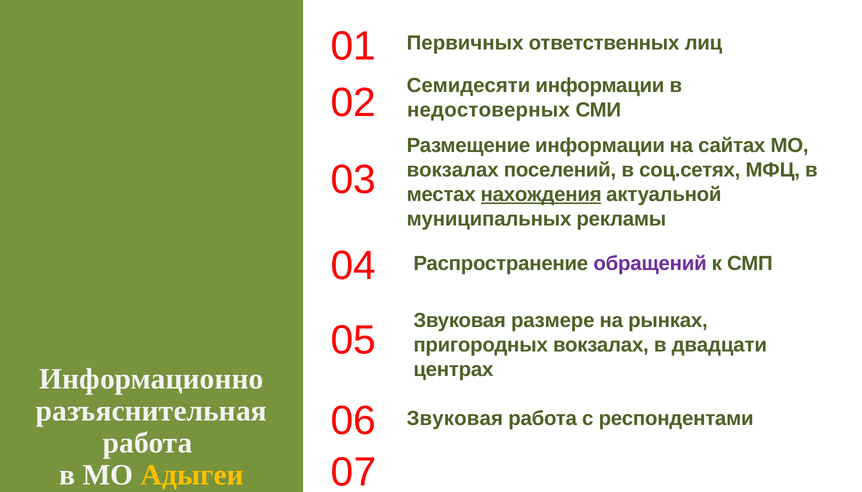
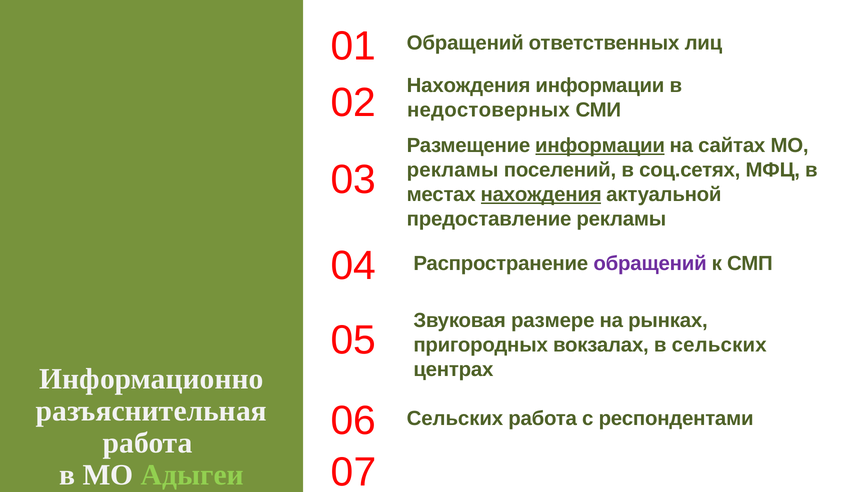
Первичных at (465, 43): Первичных -> Обращений
Семидесяти at (468, 85): Семидесяти -> Нахождения
информации at (600, 145) underline: none -> present
вокзалах at (453, 170): вокзалах -> рекламы
муниципальных: муниципальных -> предоставление
в двадцати: двадцати -> сельских
Звуковая at (455, 418): Звуковая -> Сельских
Адыгеи colour: yellow -> light green
